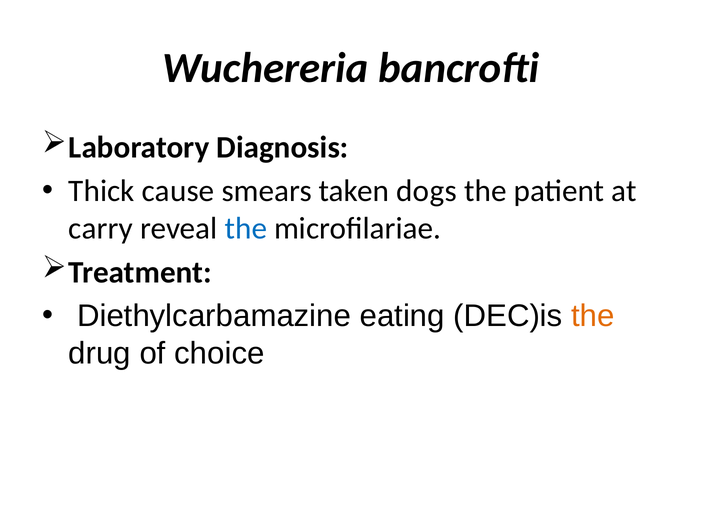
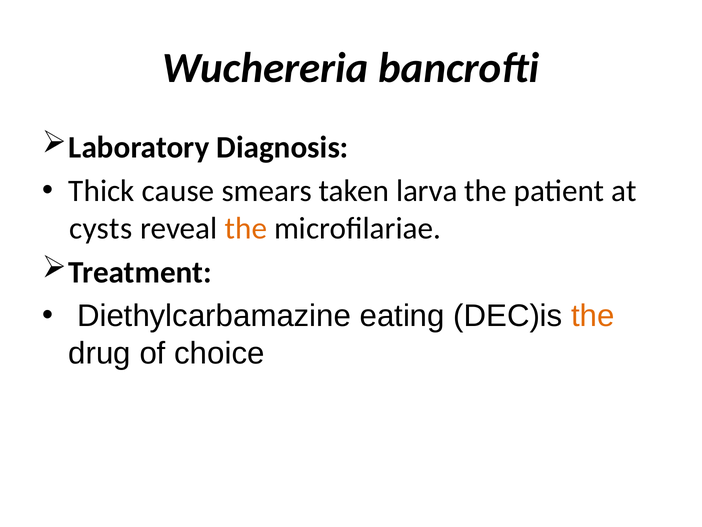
dogs: dogs -> larva
carry: carry -> cysts
the at (246, 228) colour: blue -> orange
